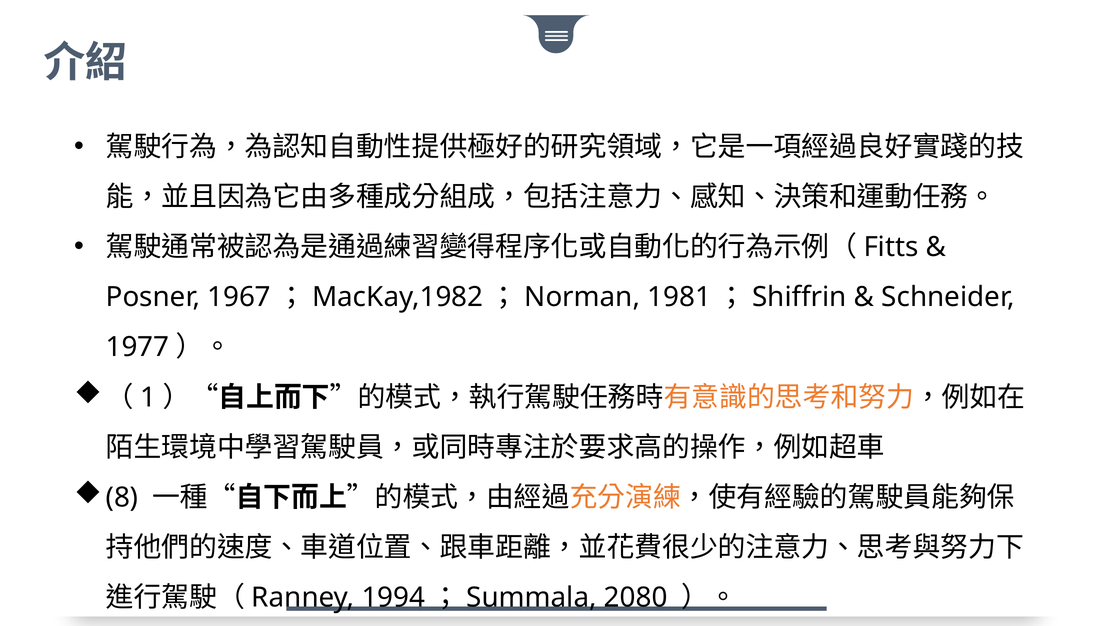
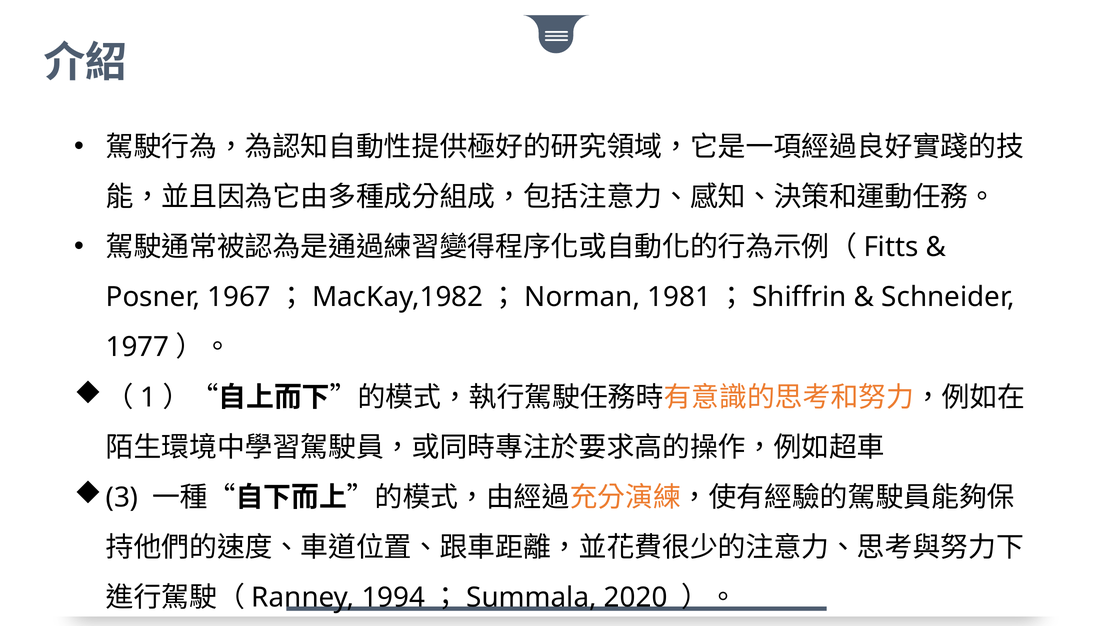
8: 8 -> 3
2080: 2080 -> 2020
